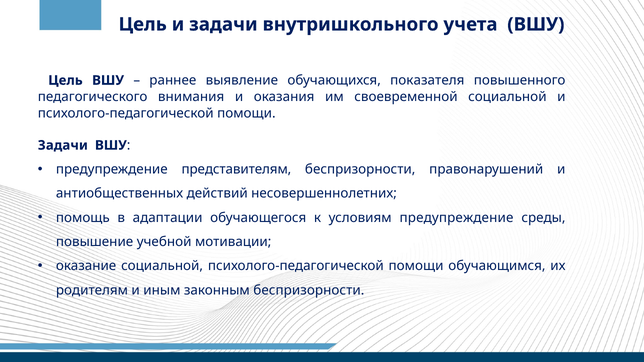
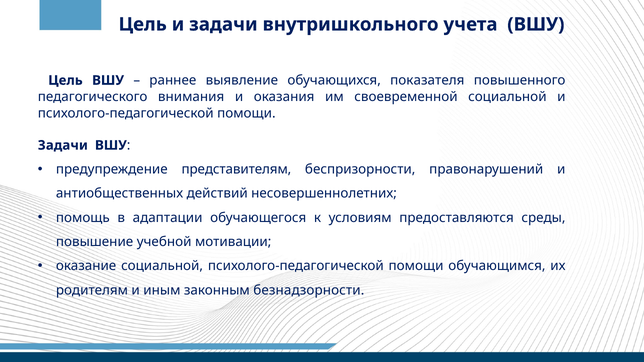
условиям предупреждение: предупреждение -> предоставляются
законным беспризорности: беспризорности -> безнадзорности
